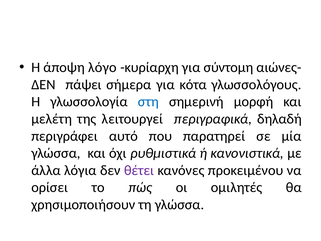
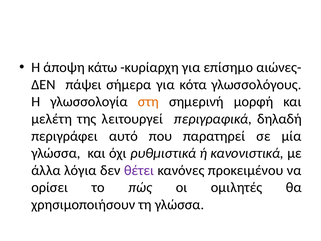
λόγο: λόγο -> κάτω
σύντομη: σύντομη -> επίσημο
στη colour: blue -> orange
